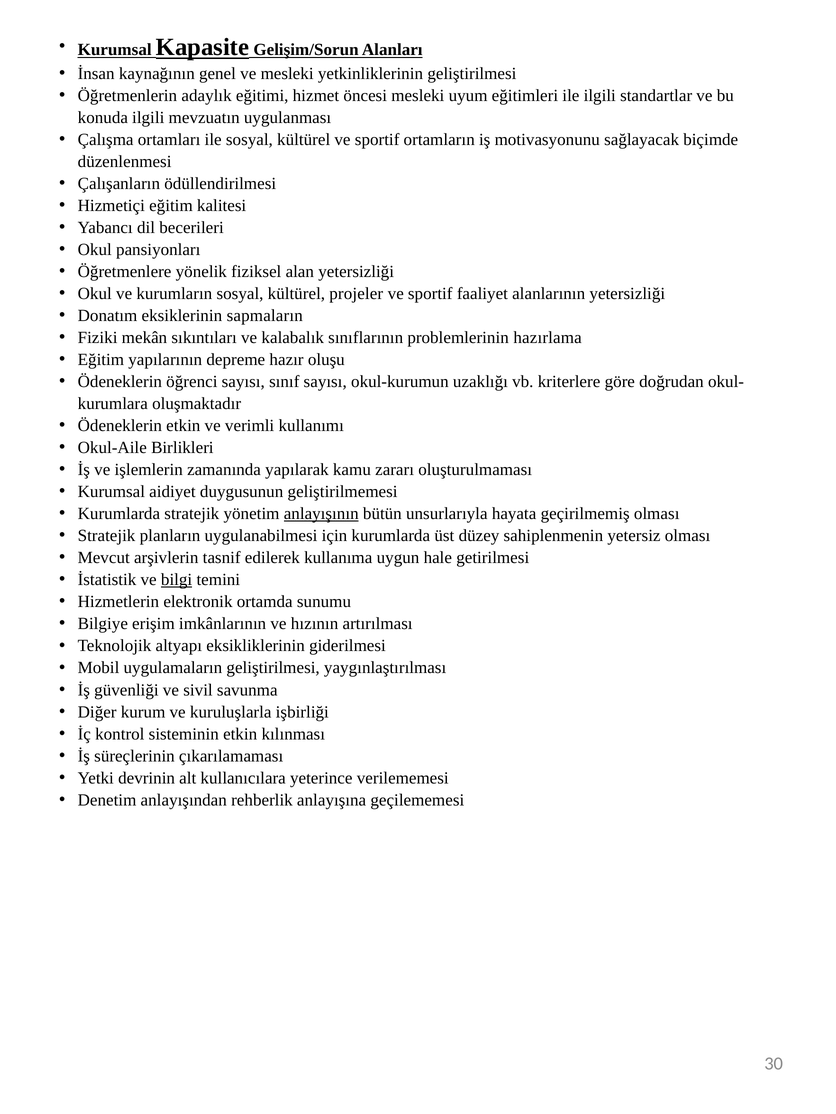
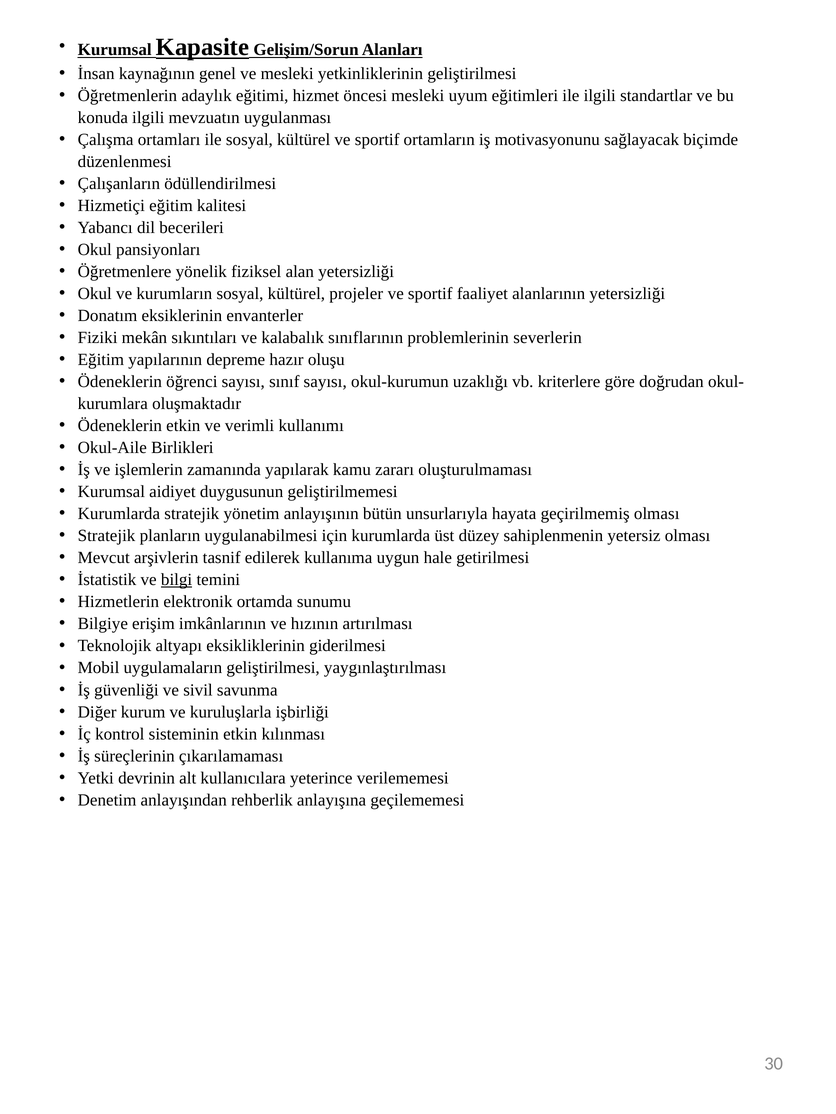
sapmaların: sapmaların -> envanterler
hazırlama: hazırlama -> severlerin
anlayışının underline: present -> none
